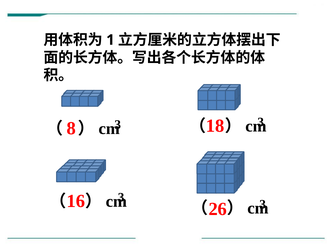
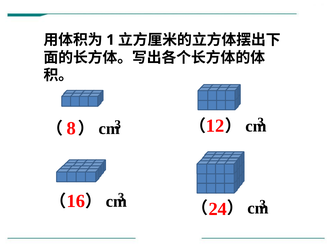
18: 18 -> 12
26: 26 -> 24
